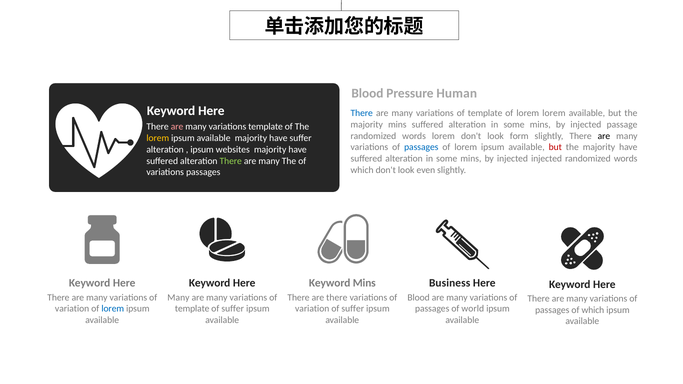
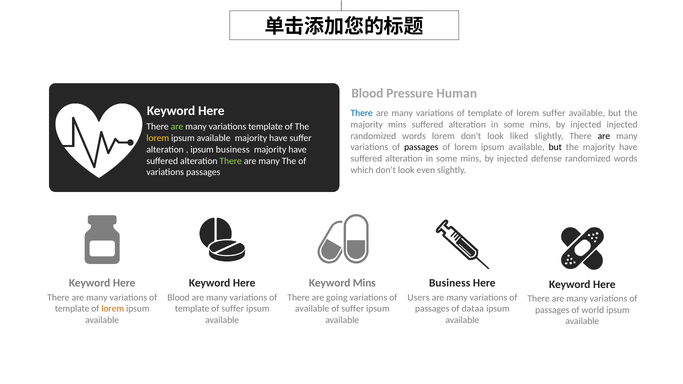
lorem lorem: lorem -> suffer
injected passage: passage -> injected
are at (177, 127) colour: pink -> light green
form: form -> liked
passages at (421, 147) colour: blue -> black
but at (555, 147) colour: red -> black
ipsum websites: websites -> business
injected injected: injected -> defense
Many at (178, 297): Many -> Blood
are there: there -> going
Blood at (419, 297): Blood -> Users
variation at (72, 309): variation -> template
lorem at (113, 309) colour: blue -> orange
variation at (312, 309): variation -> available
world: world -> dataa
of which: which -> world
